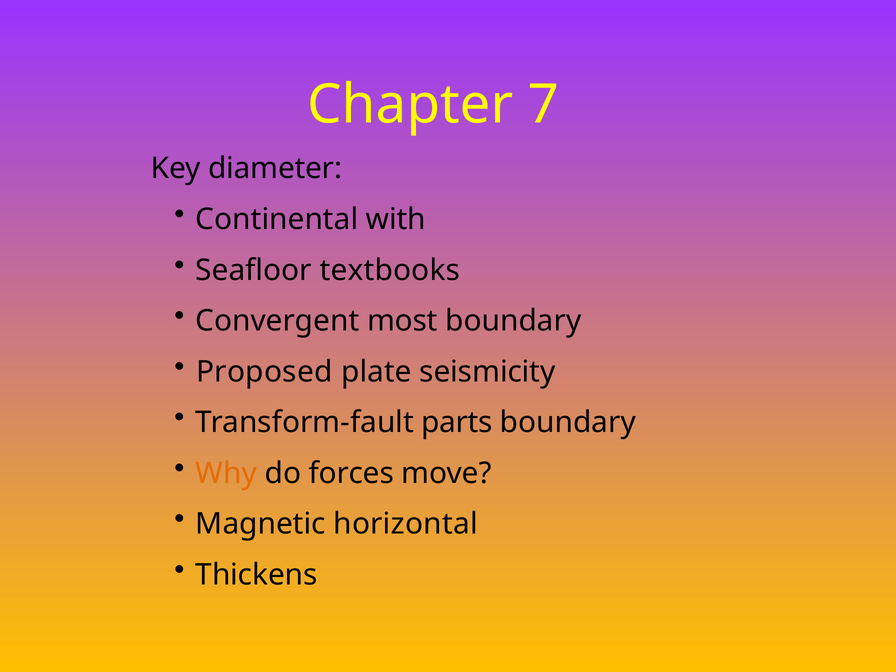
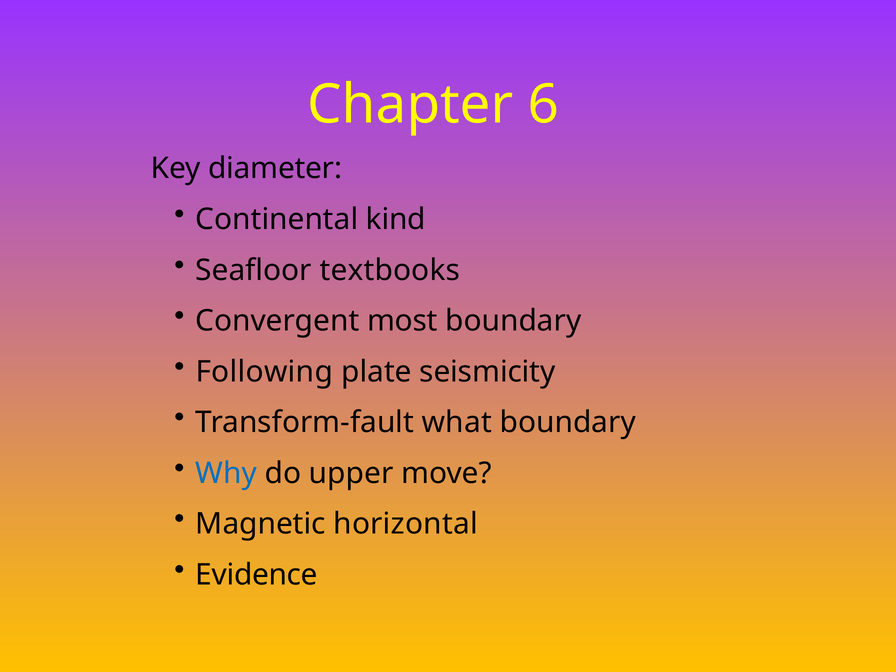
7: 7 -> 6
with: with -> kind
Proposed: Proposed -> Following
parts: parts -> what
Why colour: orange -> blue
forces: forces -> upper
Thickens: Thickens -> Evidence
